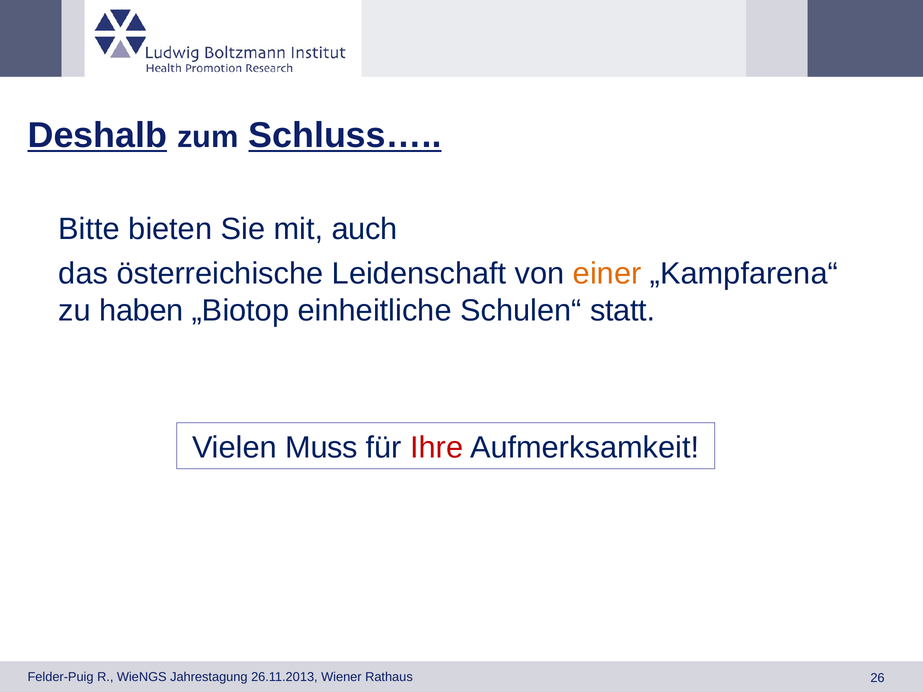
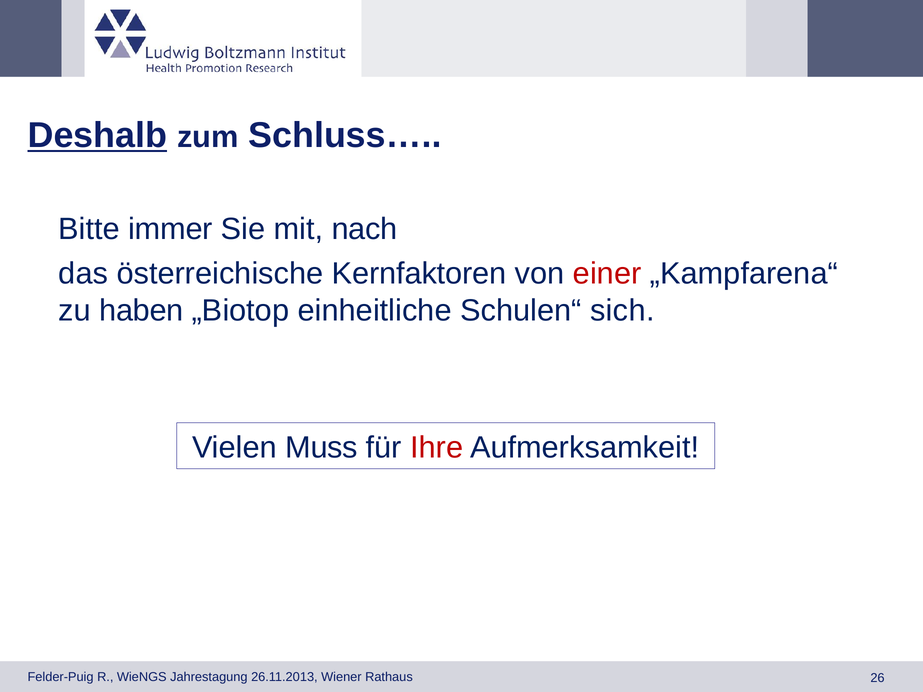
Schluss… underline: present -> none
bieten: bieten -> immer
auch: auch -> nach
Leidenschaft: Leidenschaft -> Kernfaktoren
einer colour: orange -> red
statt: statt -> sich
